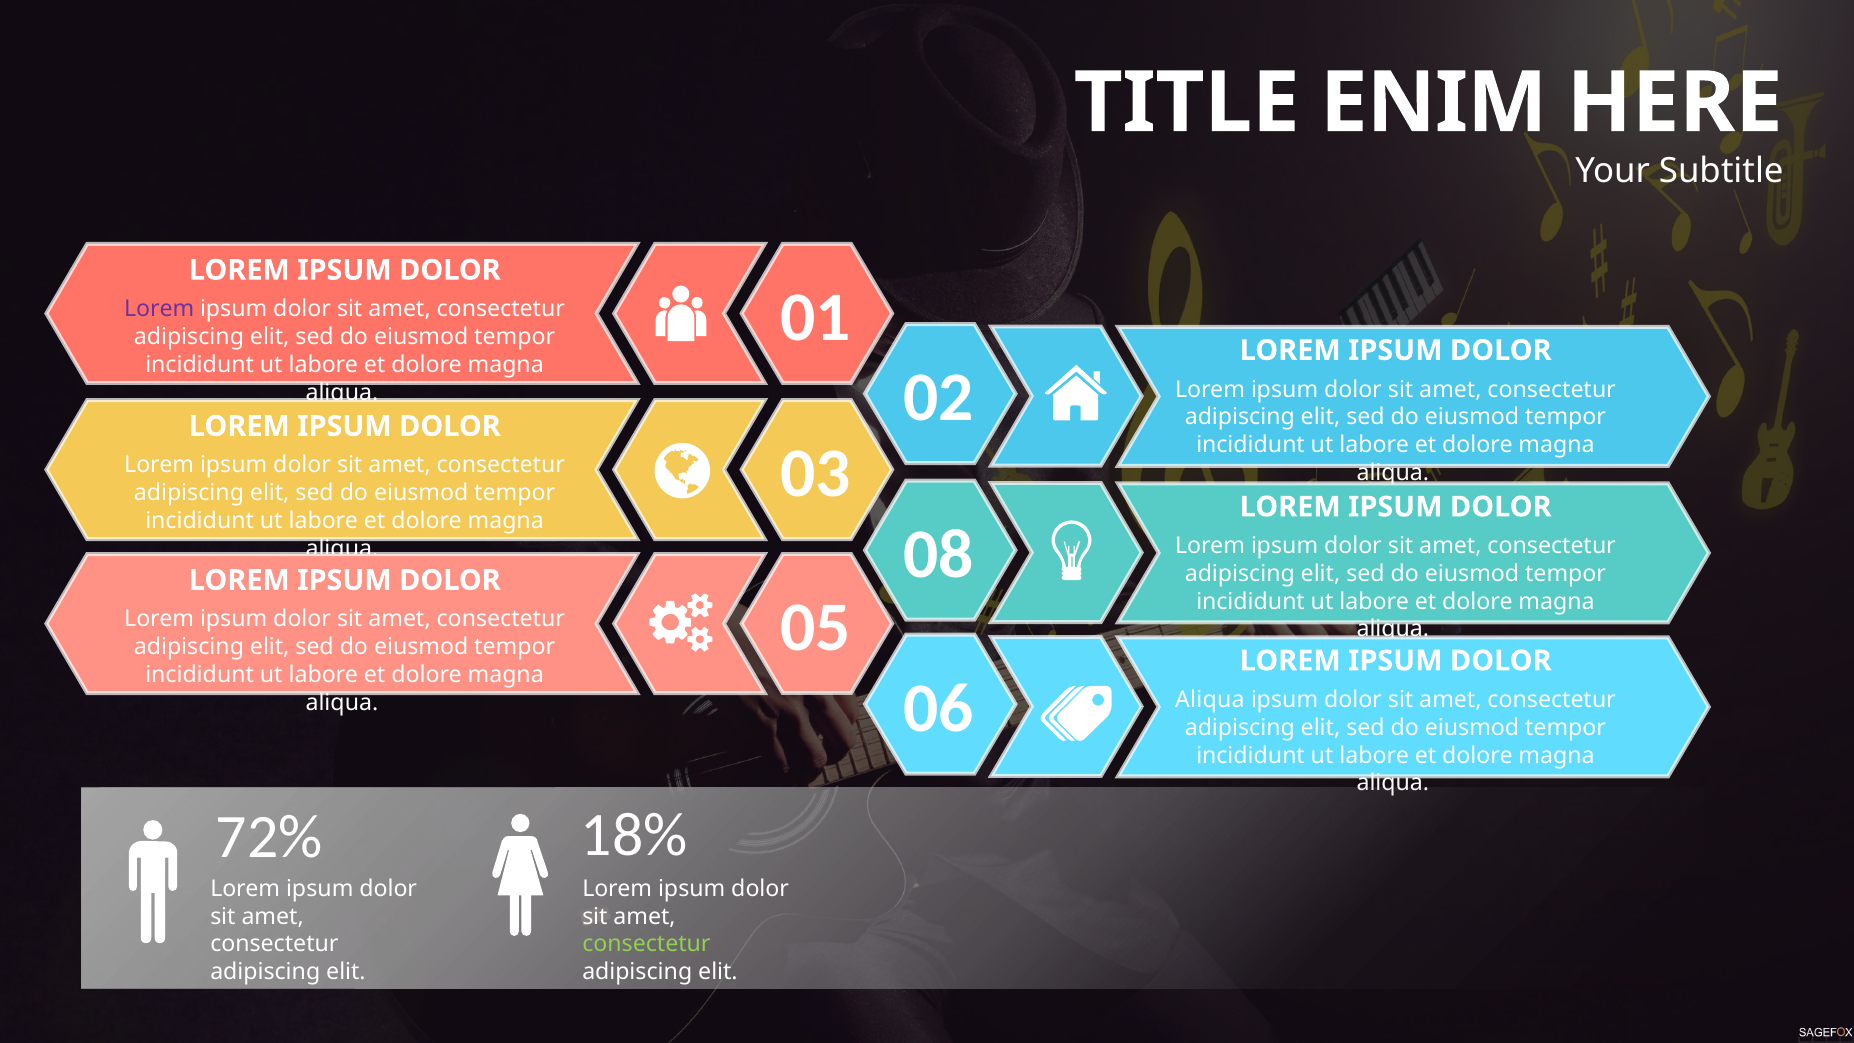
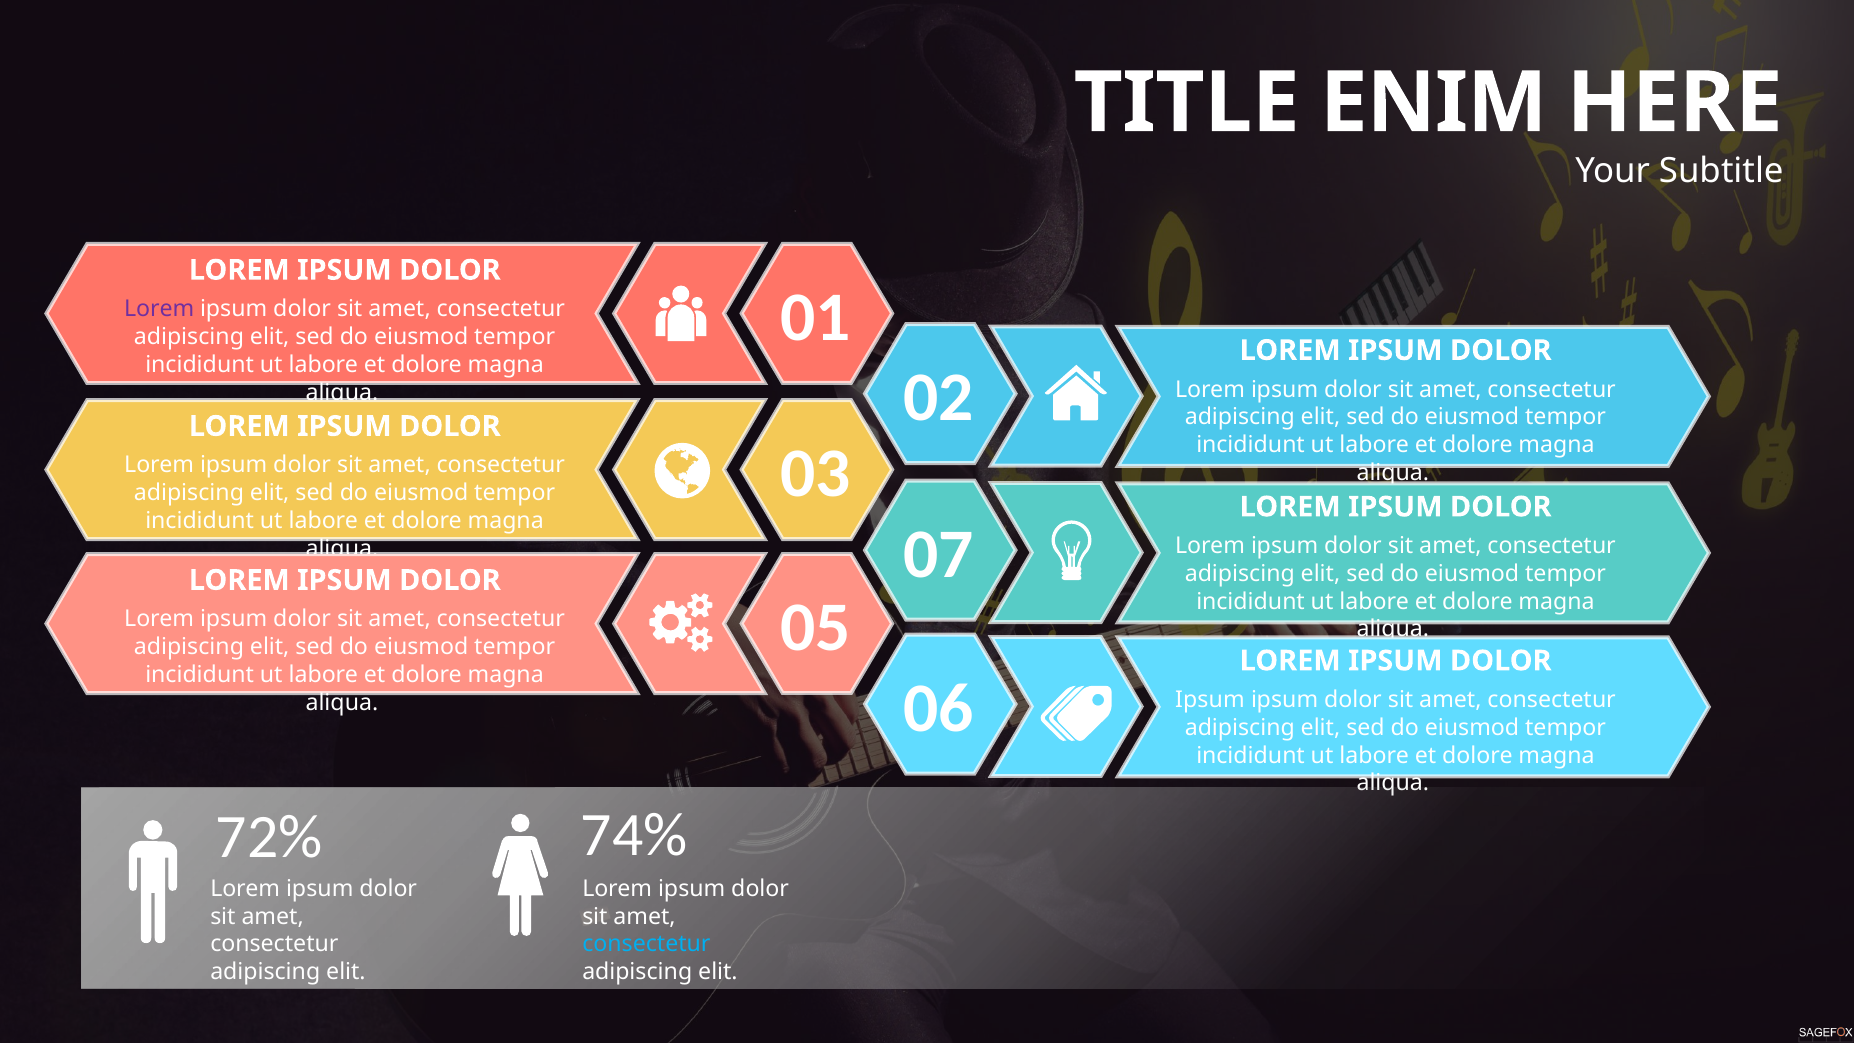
08: 08 -> 07
Aliqua at (1210, 700): Aliqua -> Ipsum
18%: 18% -> 74%
consectetur at (646, 944) colour: light green -> light blue
